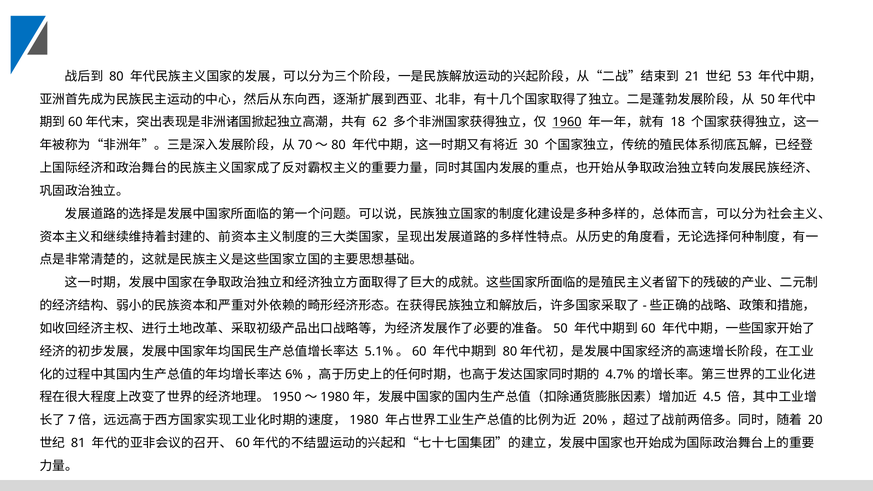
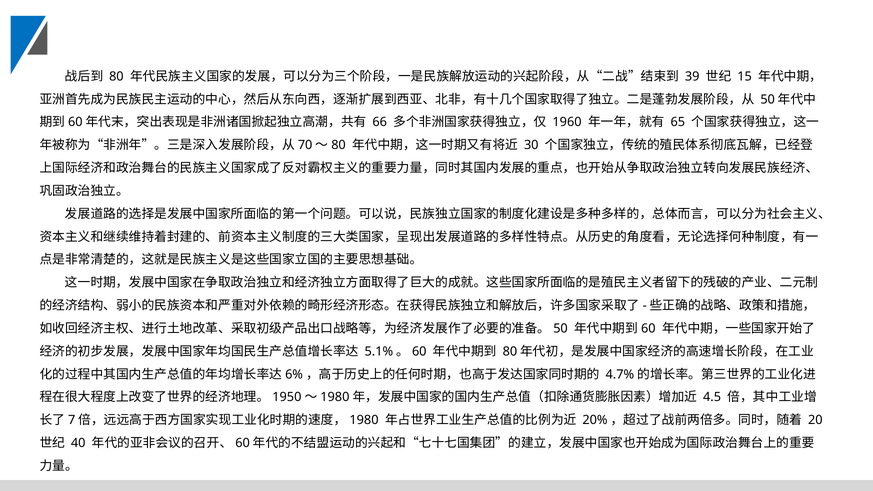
21: 21 -> 39
53: 53 -> 15
62: 62 -> 66
1960 underline: present -> none
18: 18 -> 65
81: 81 -> 40
